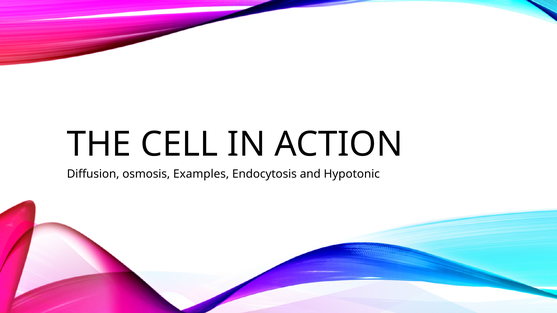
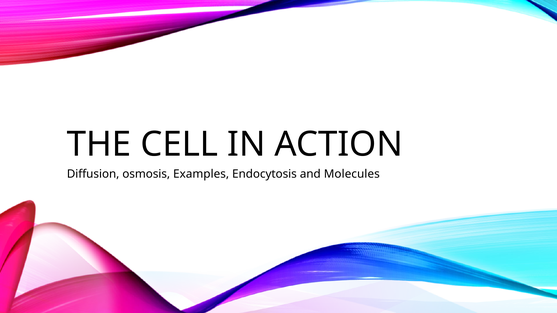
Hypotonic: Hypotonic -> Molecules
